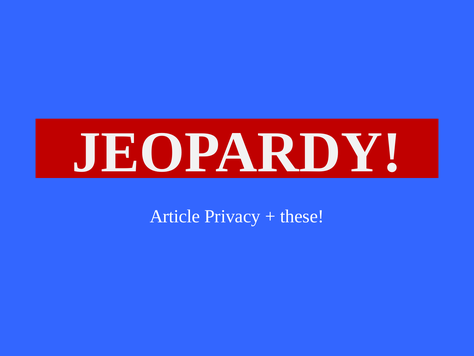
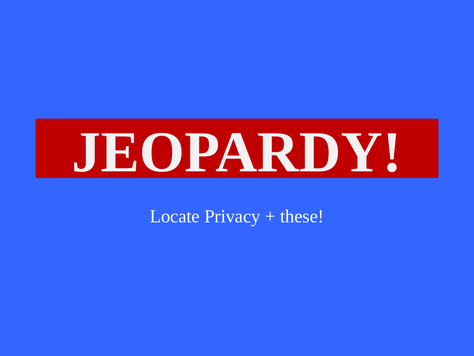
Article: Article -> Locate
